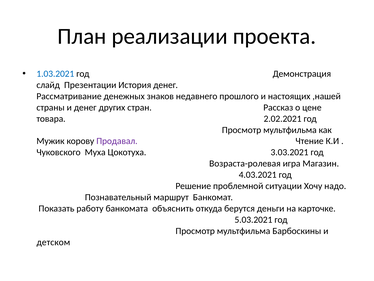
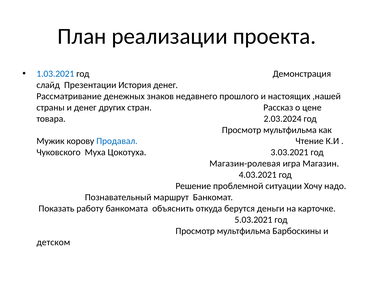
2.02.2021: 2.02.2021 -> 2.03.2024
Продавал colour: purple -> blue
Возраста-ролевая: Возраста-ролевая -> Магазин-ролевая
